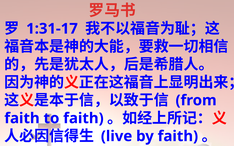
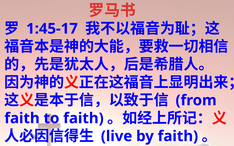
1:31-17: 1:31-17 -> 1:45-17
